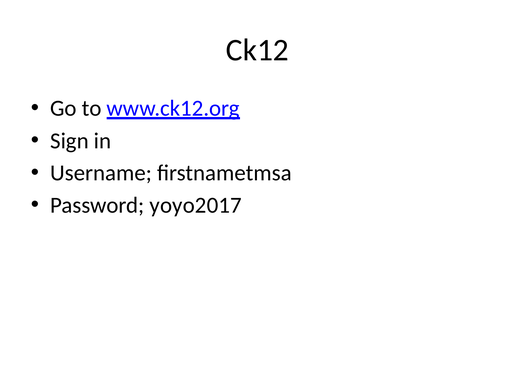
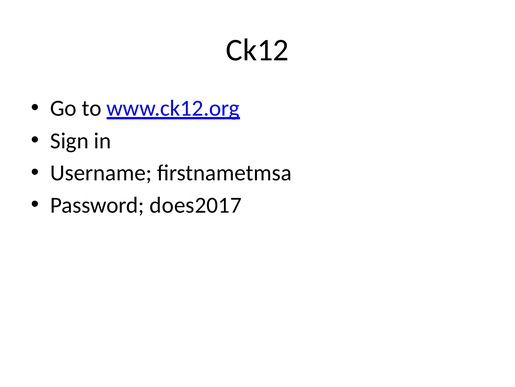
yoyo2017: yoyo2017 -> does2017
